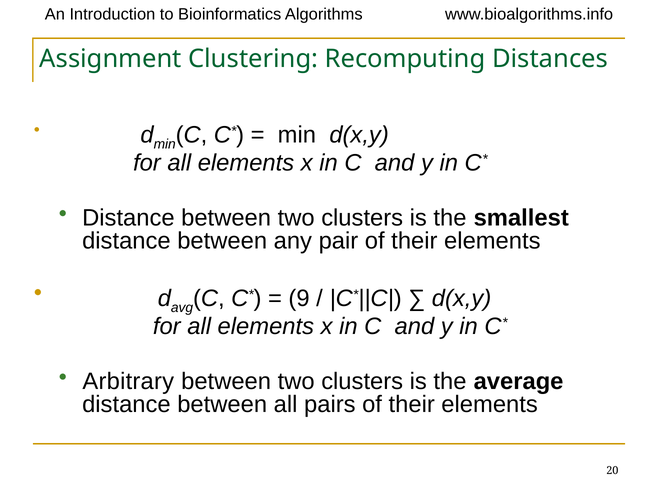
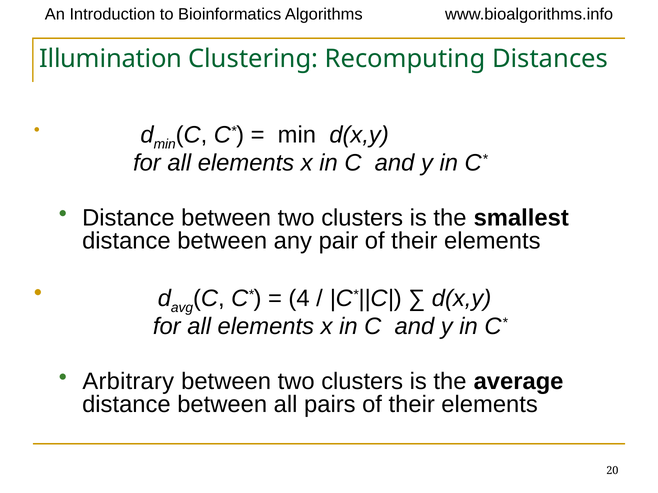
Assignment: Assignment -> Illumination
9: 9 -> 4
